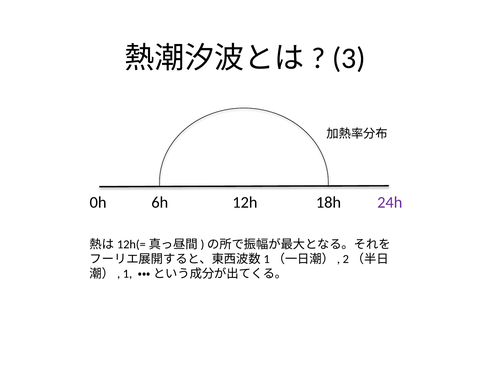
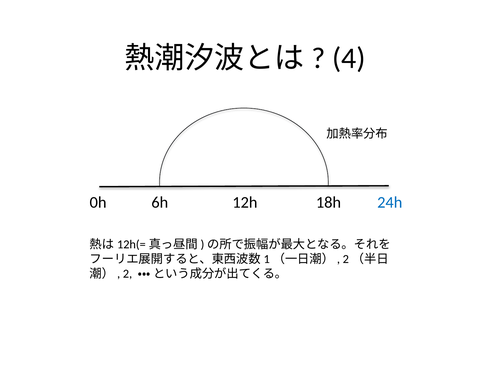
3: 3 -> 4
24h colour: purple -> blue
1: 1 -> 2
